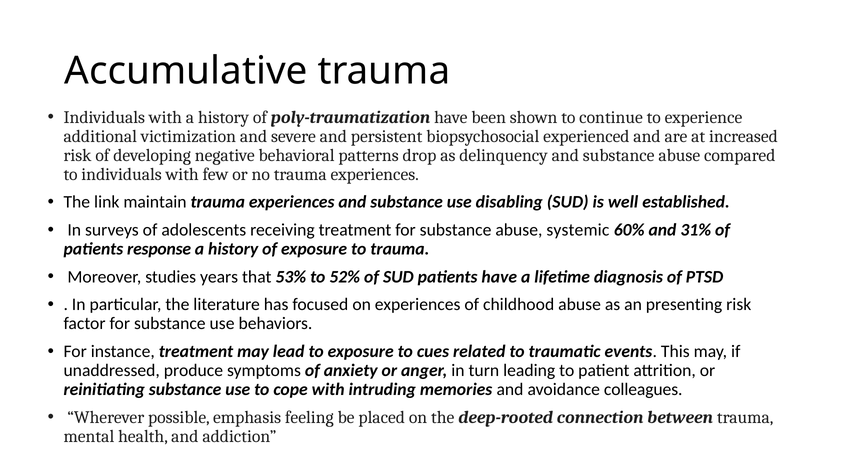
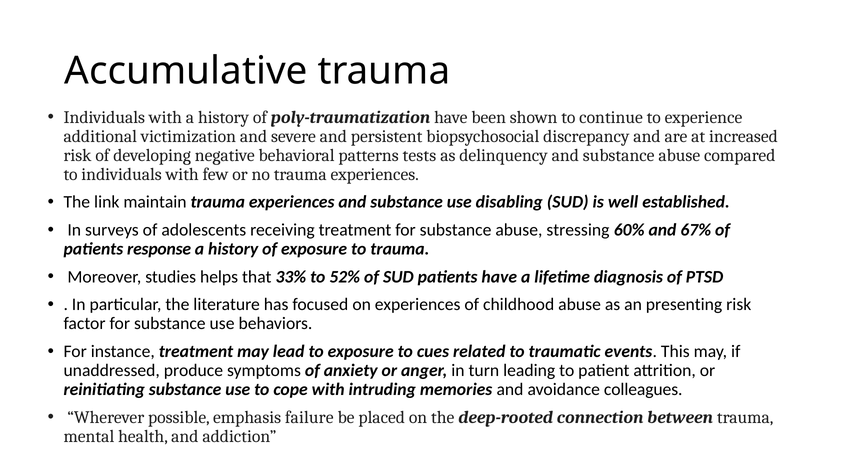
experienced: experienced -> discrepancy
drop: drop -> tests
systemic: systemic -> stressing
31%: 31% -> 67%
years: years -> helps
53%: 53% -> 33%
feeling: feeling -> failure
